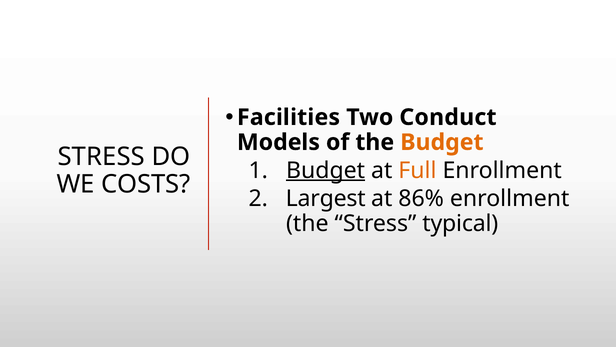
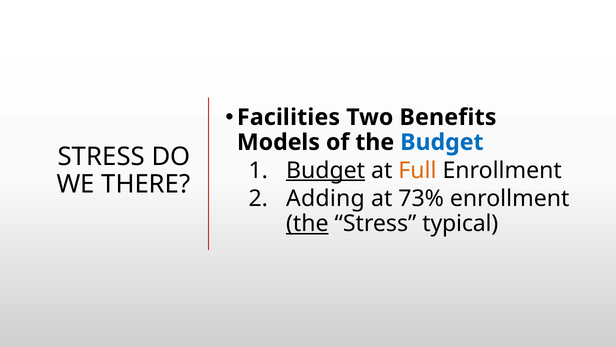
Conduct: Conduct -> Benefits
Budget at (442, 142) colour: orange -> blue
COSTS: COSTS -> THERE
Largest: Largest -> Adding
86%: 86% -> 73%
the at (307, 223) underline: none -> present
